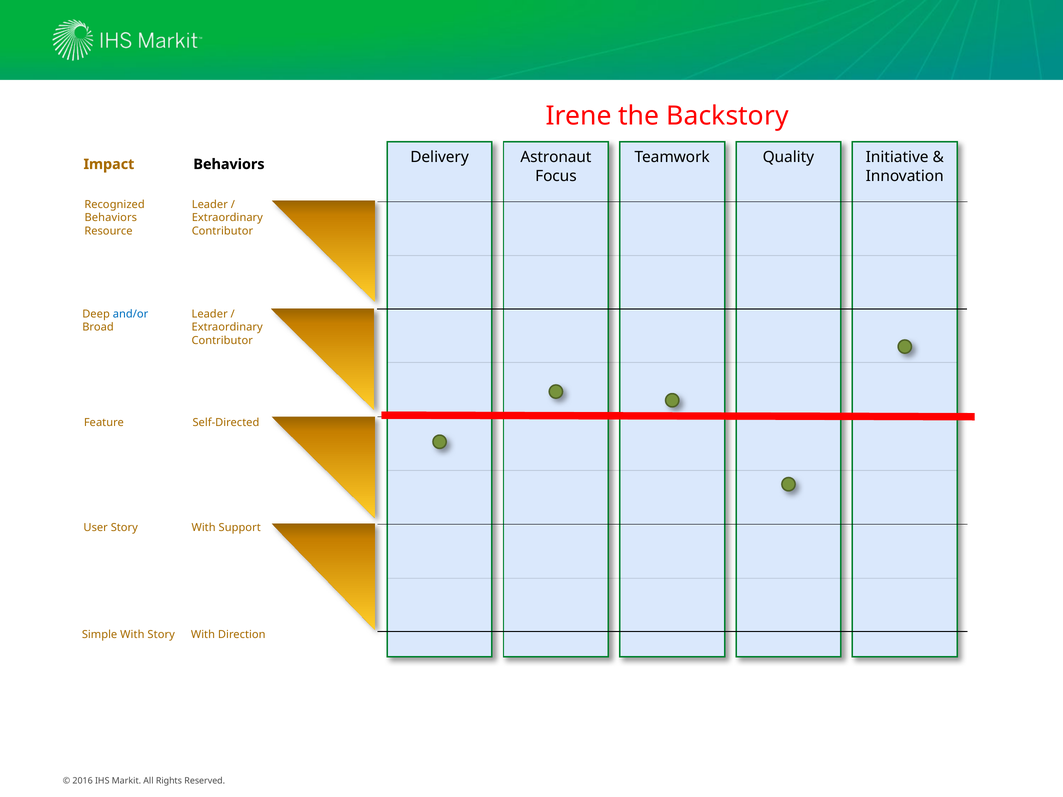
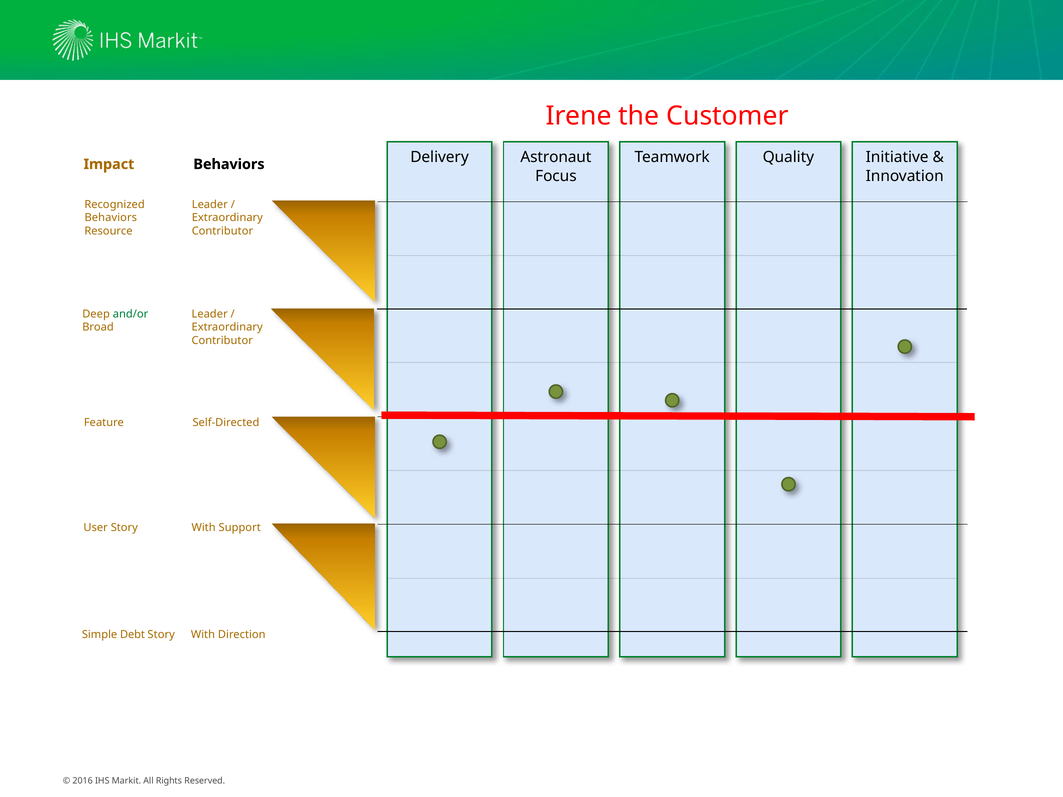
Backstory: Backstory -> Customer
and/or colour: blue -> green
Simple With: With -> Debt
